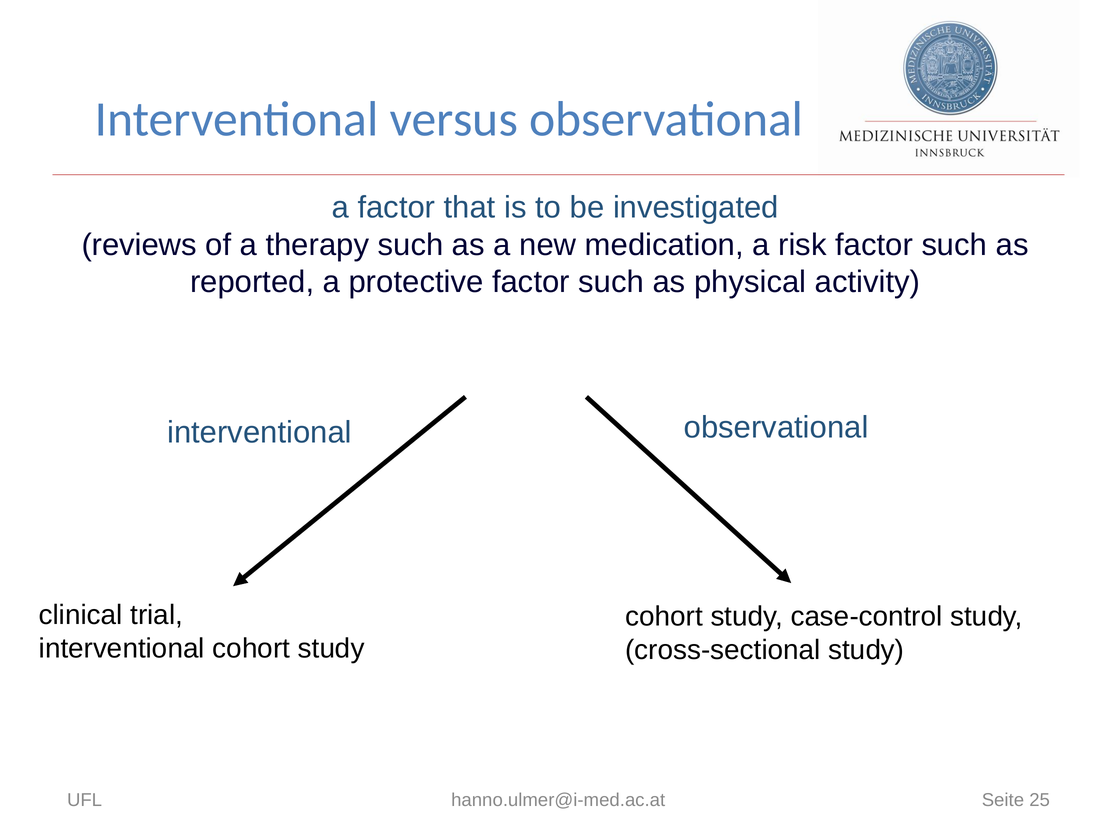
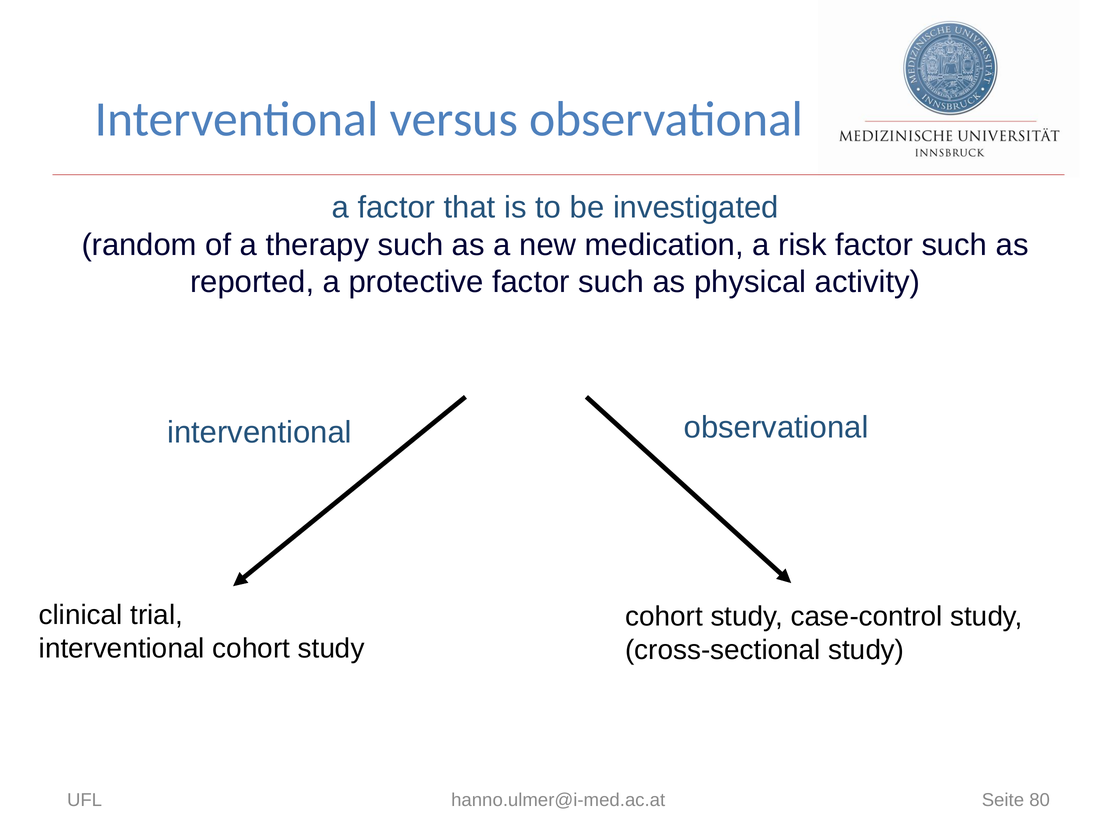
reviews: reviews -> random
25: 25 -> 80
